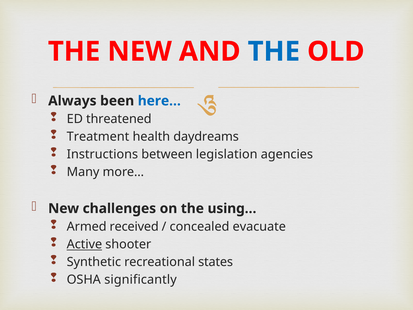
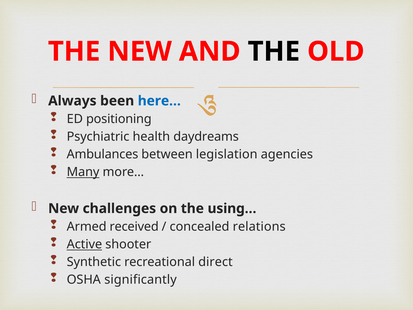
THE at (274, 51) colour: blue -> black
threatened: threatened -> positioning
Treatment: Treatment -> Psychiatric
Instructions: Instructions -> Ambulances
Many underline: none -> present
evacuate: evacuate -> relations
states: states -> direct
